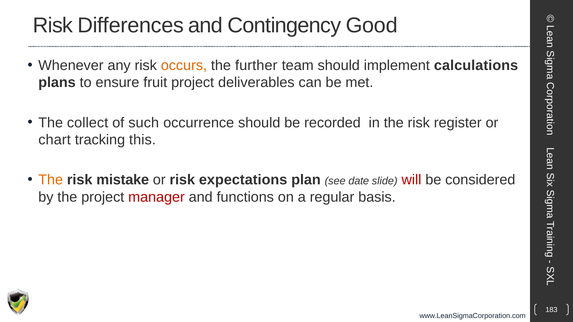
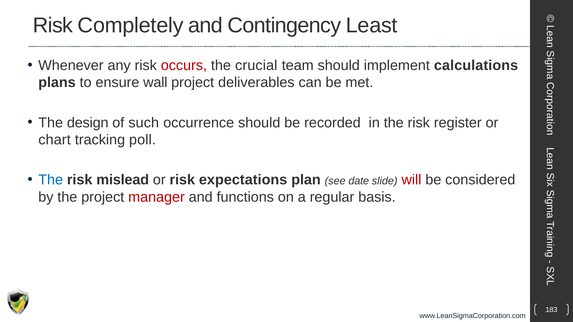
Differences: Differences -> Completely
Good: Good -> Least
occurs colour: orange -> red
further: further -> crucial
fruit: fruit -> wall
collect: collect -> design
this: this -> poll
The at (51, 180) colour: orange -> blue
mistake: mistake -> mislead
